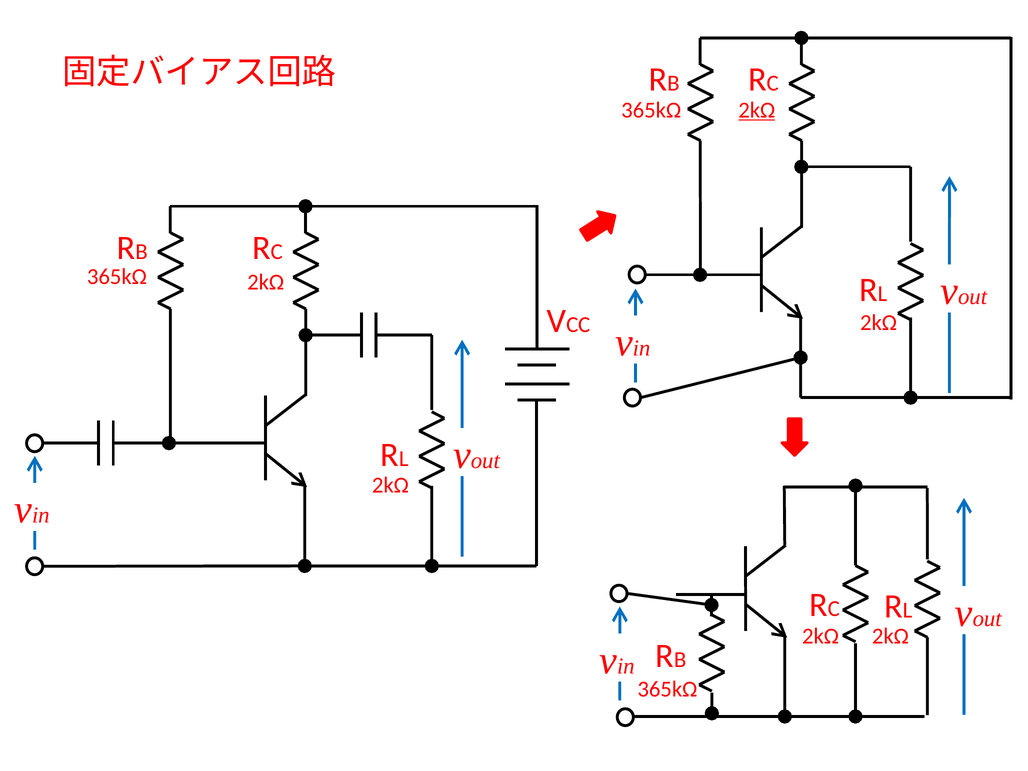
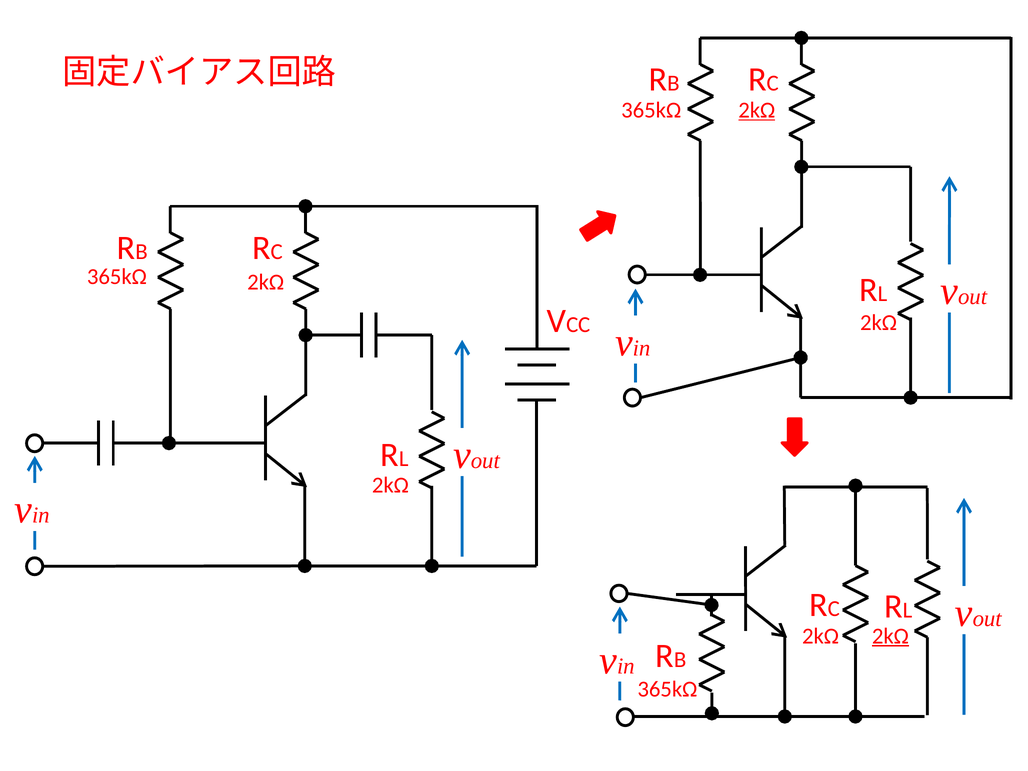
2kΩ at (890, 636) underline: none -> present
